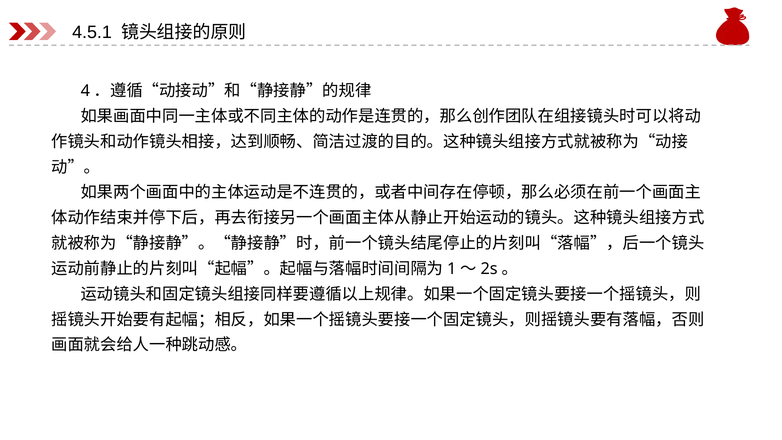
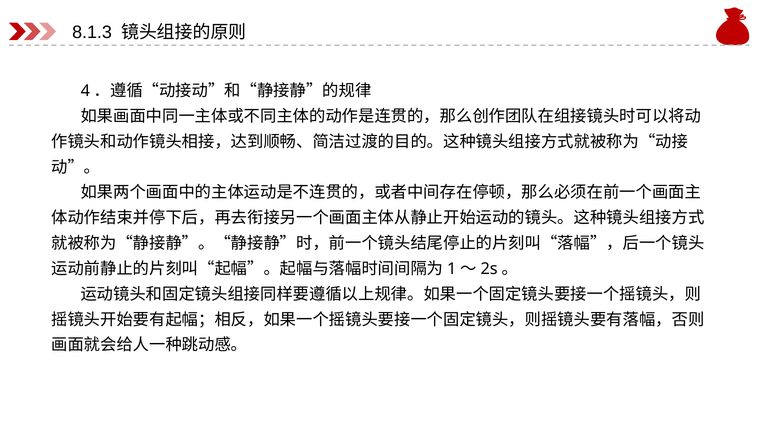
4.5.1: 4.5.1 -> 8.1.3
